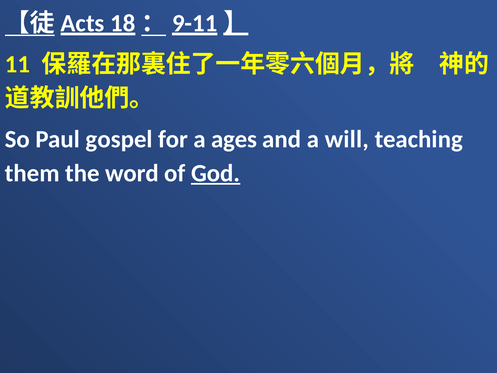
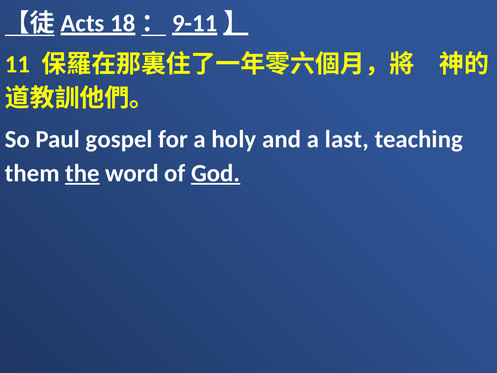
ages: ages -> holy
will: will -> last
the underline: none -> present
